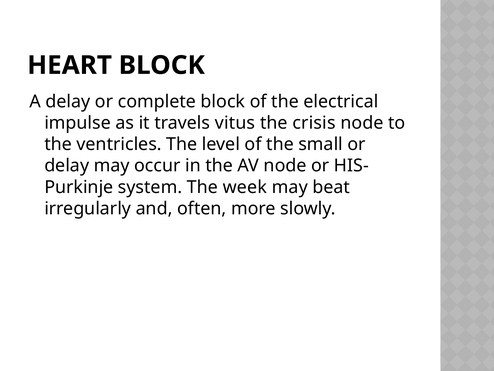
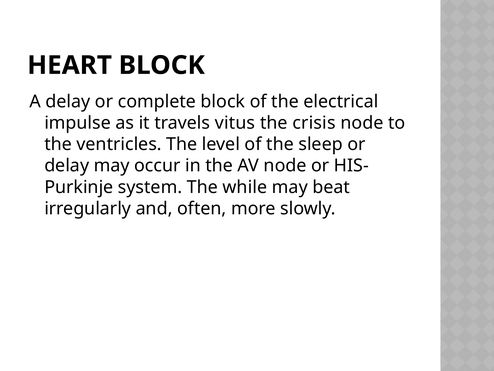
small: small -> sleep
week: week -> while
